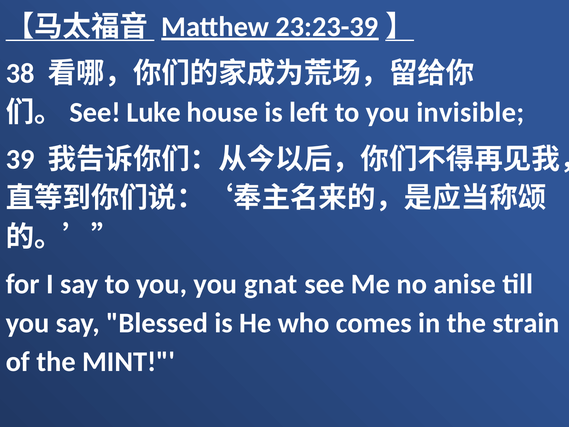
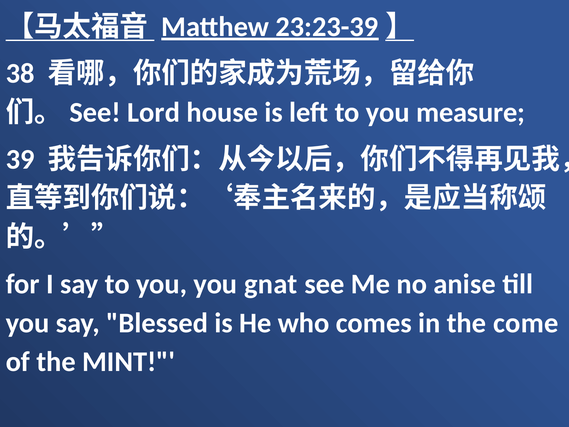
Luke: Luke -> Lord
invisible: invisible -> measure
strain: strain -> come
